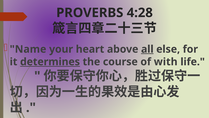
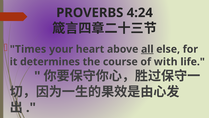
4:28: 4:28 -> 4:24
Name: Name -> Times
determines underline: present -> none
